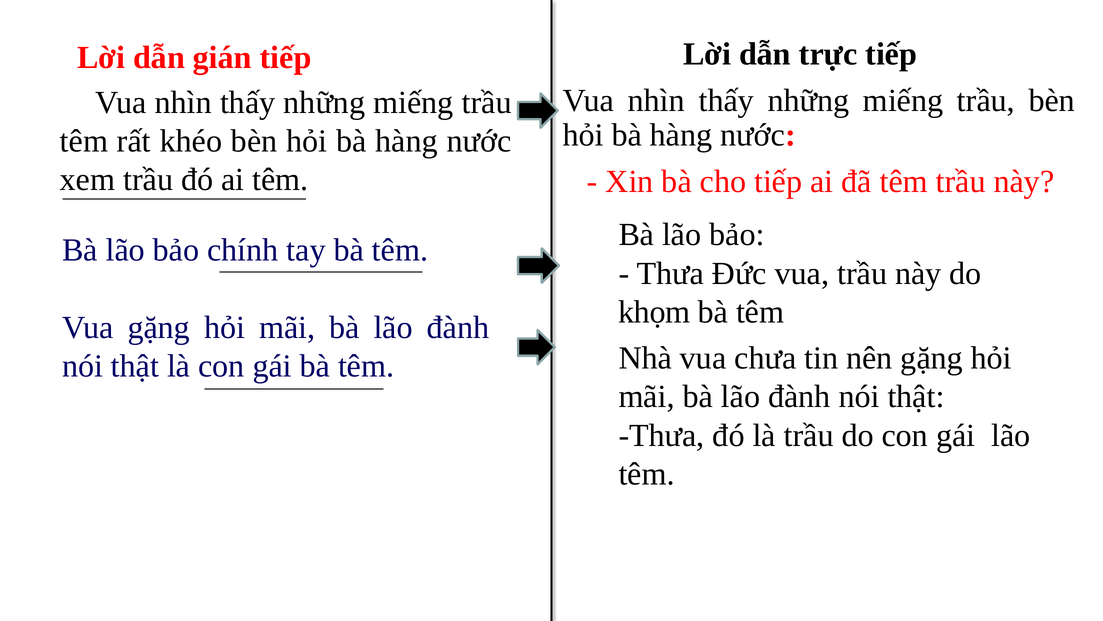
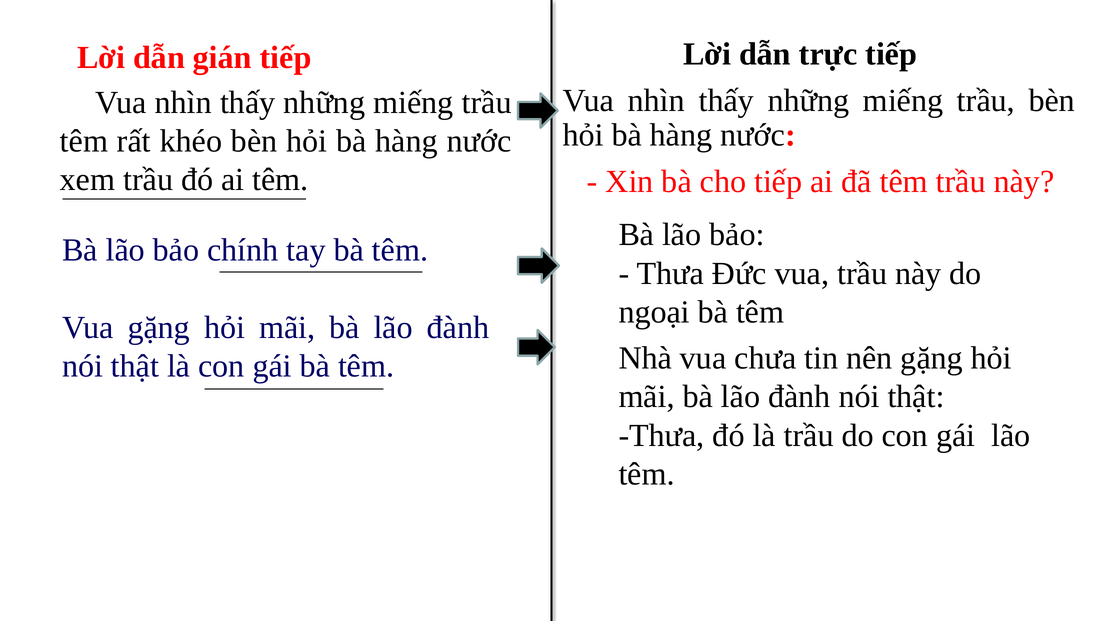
khọm: khọm -> ngoại
